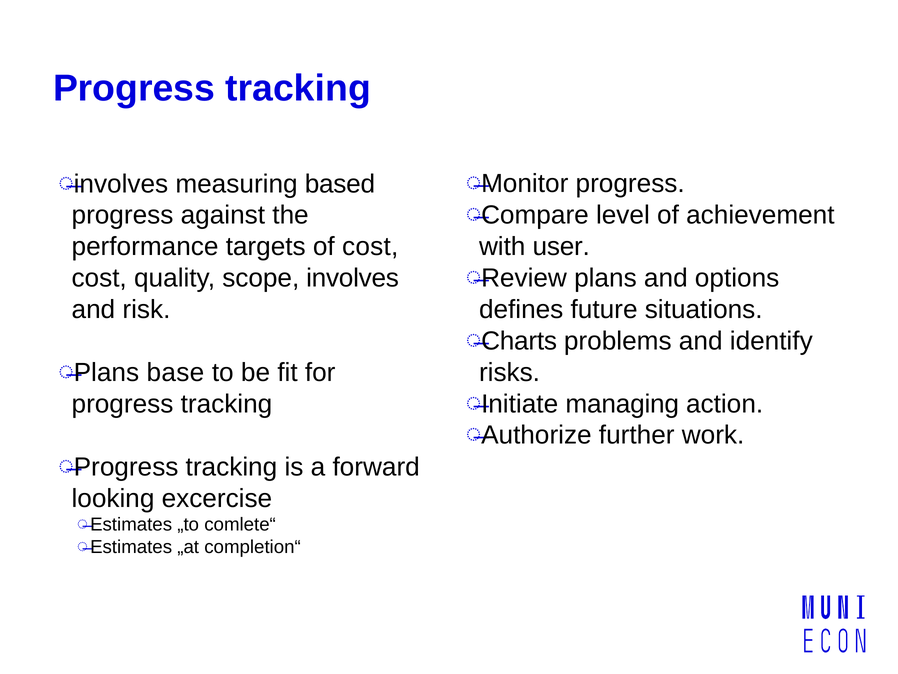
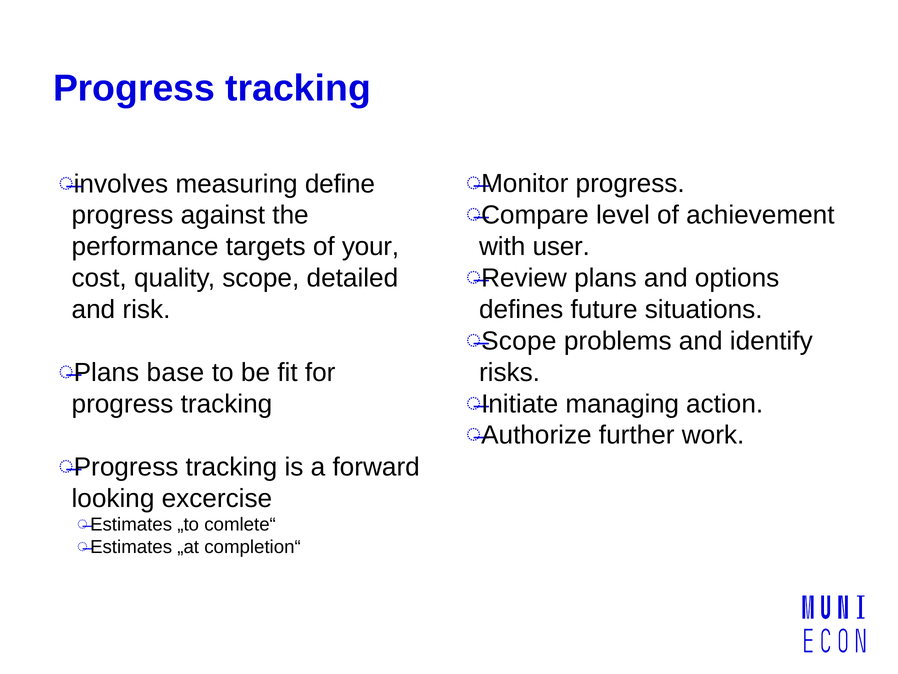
based: based -> define
of cost: cost -> your
scope involves: involves -> detailed
Charts at (519, 341): Charts -> Scope
